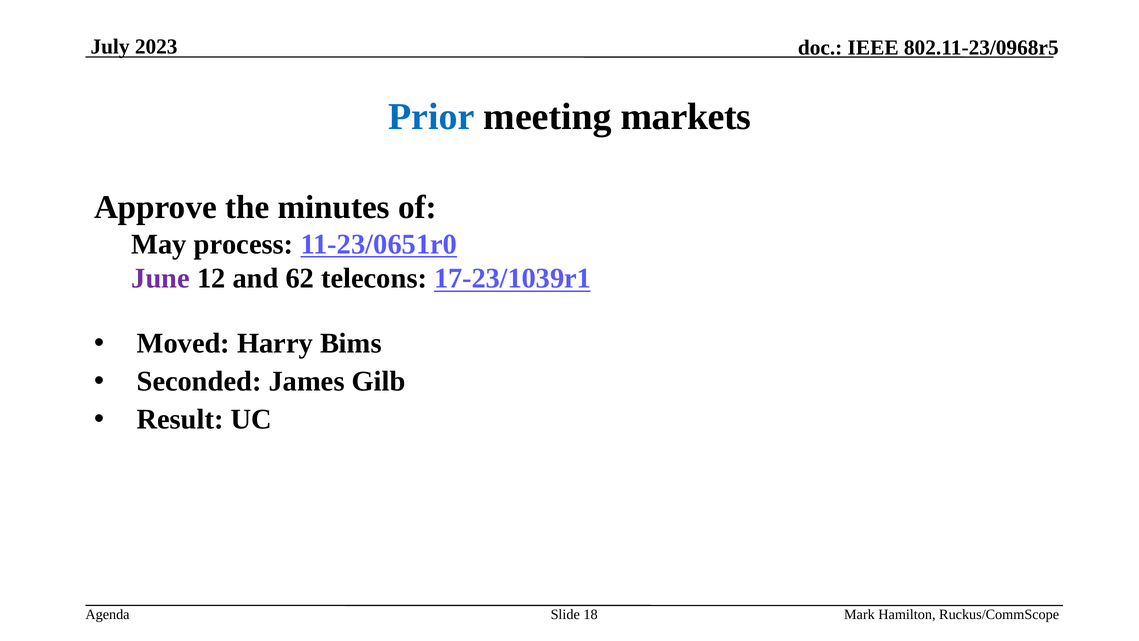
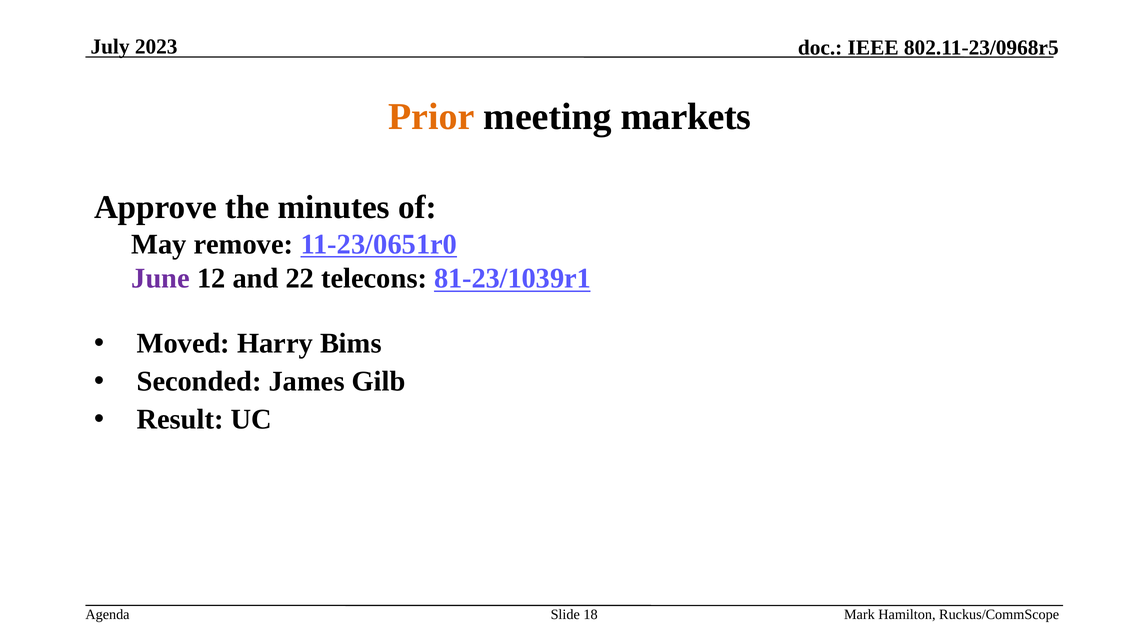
Prior colour: blue -> orange
process: process -> remove
62: 62 -> 22
17-23/1039r1: 17-23/1039r1 -> 81-23/1039r1
